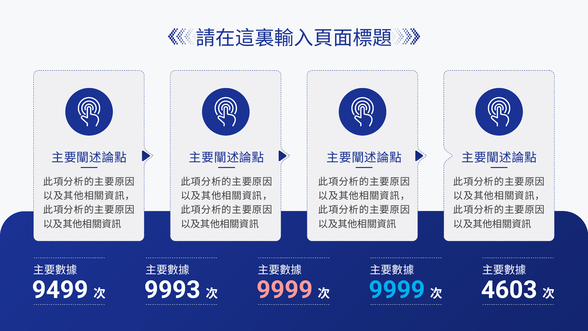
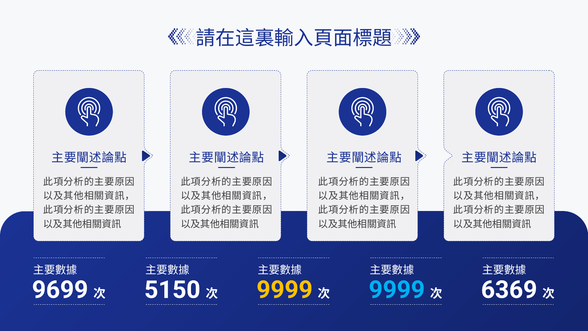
9499: 9499 -> 9699
9993: 9993 -> 5150
9999 at (285, 290) colour: pink -> yellow
4603: 4603 -> 6369
